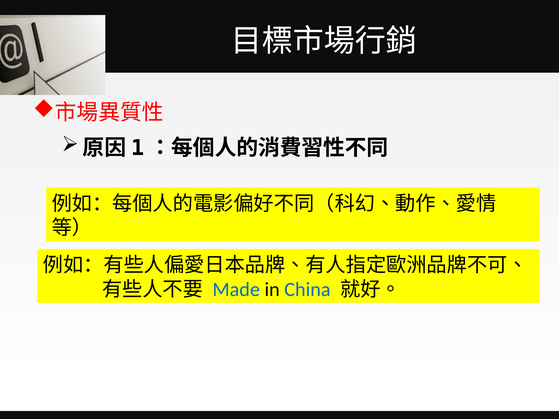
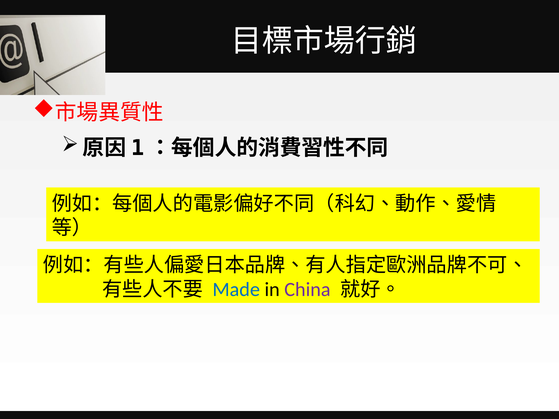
China colour: blue -> purple
